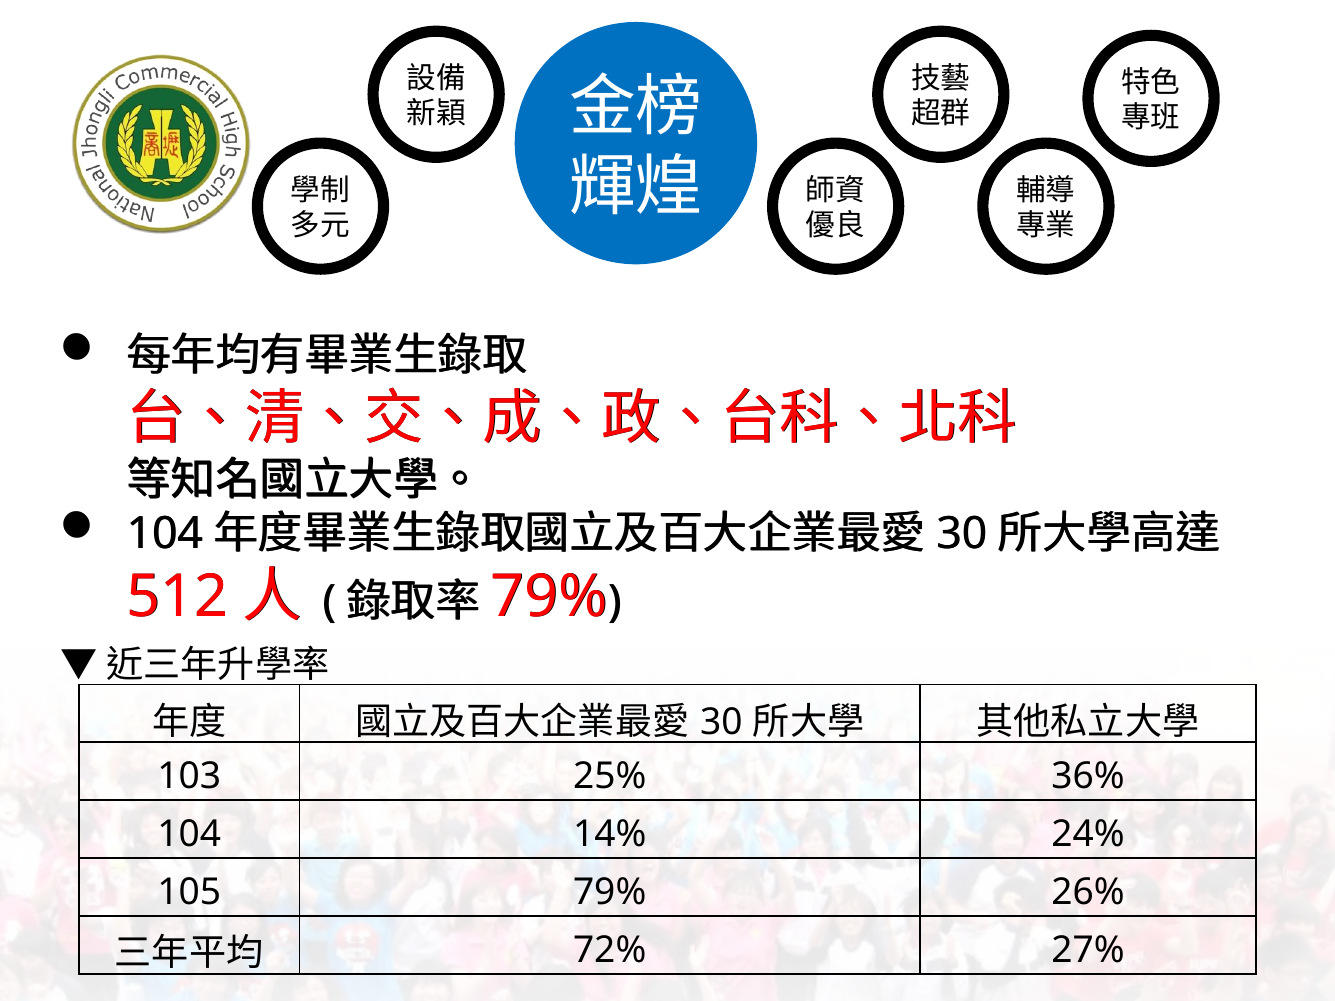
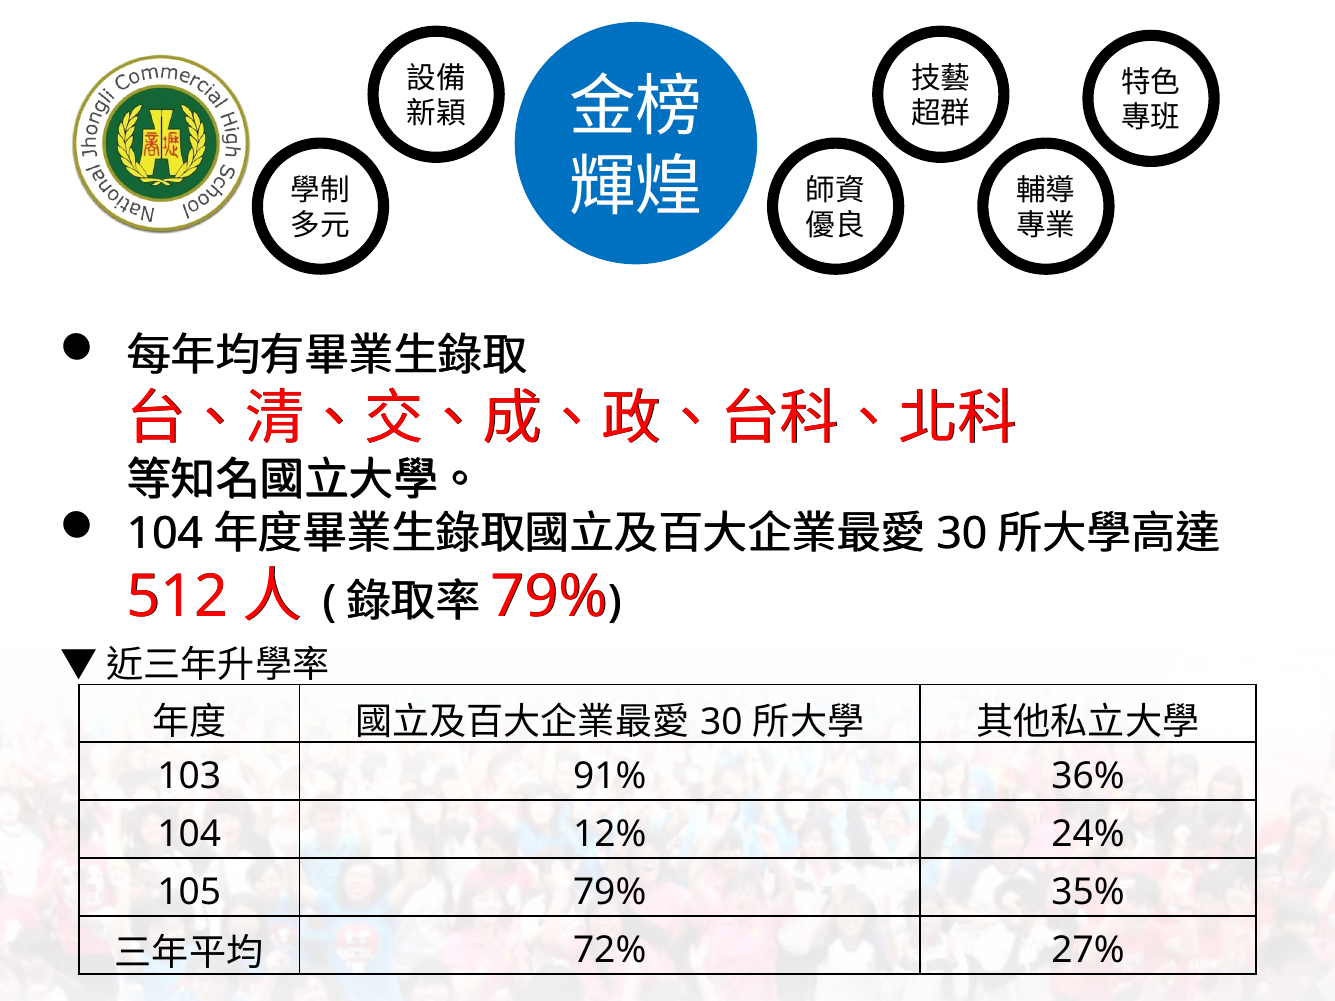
25%: 25% -> 91%
14%: 14% -> 12%
26%: 26% -> 35%
